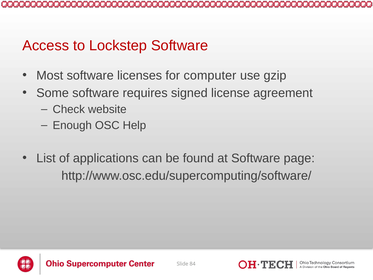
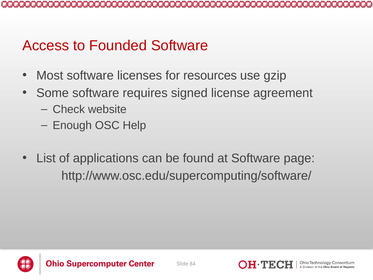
Lockstep: Lockstep -> Founded
computer: computer -> resources
